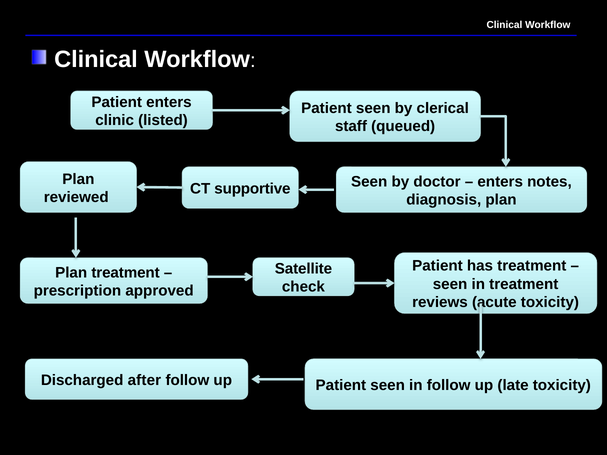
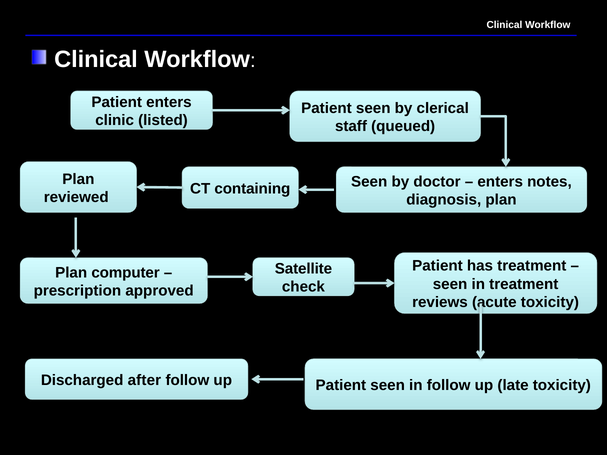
supportive: supportive -> containing
Plan treatment: treatment -> computer
